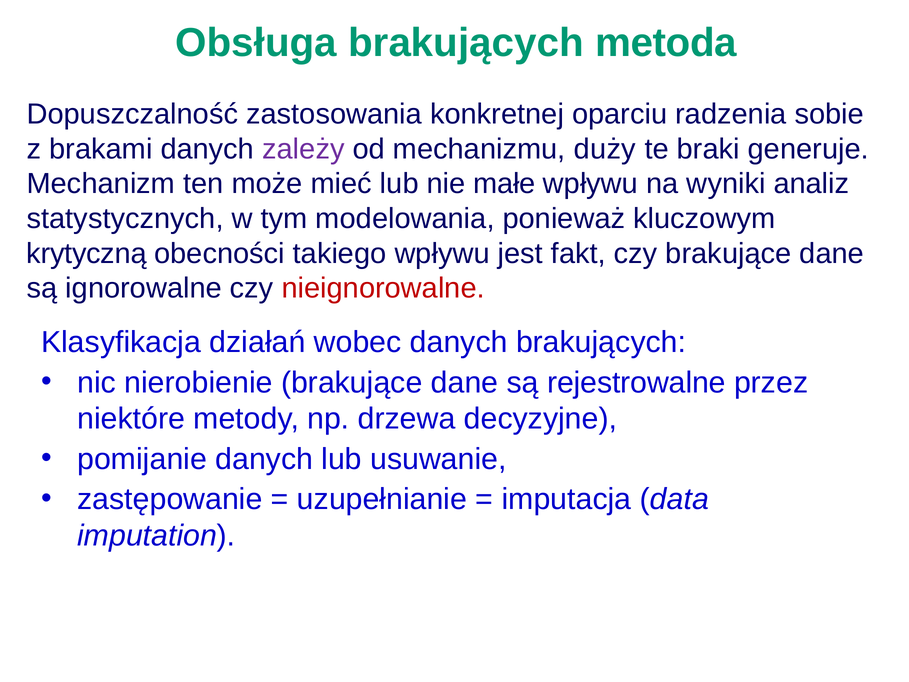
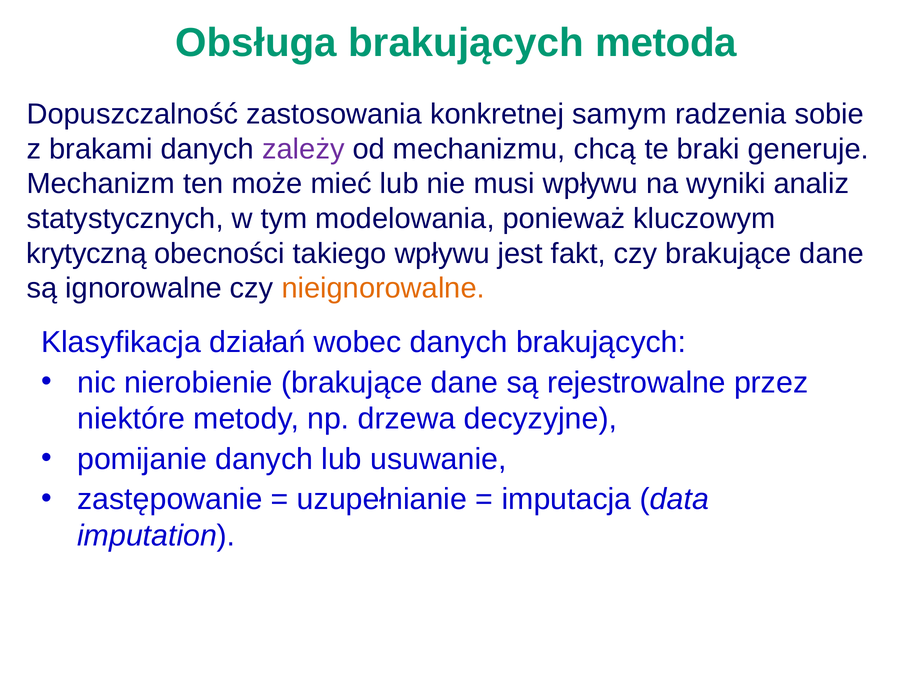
oparciu: oparciu -> samym
duży: duży -> chcą
małe: małe -> musi
nieignorowalne colour: red -> orange
